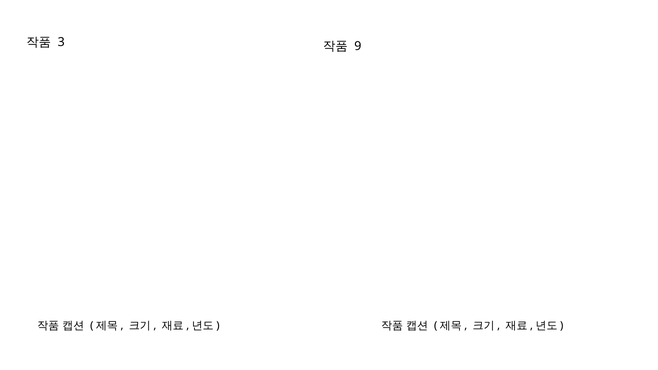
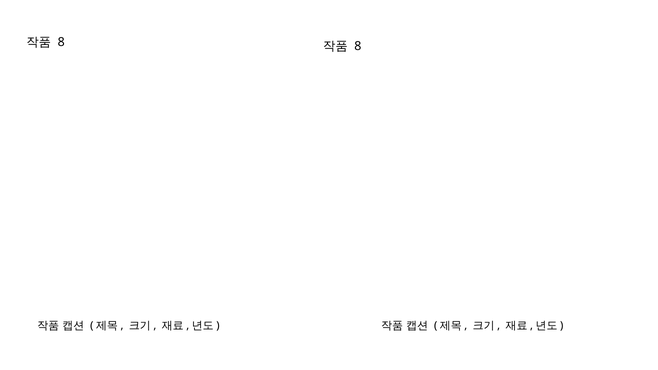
3 at (61, 42): 3 -> 8
9 at (358, 46): 9 -> 8
